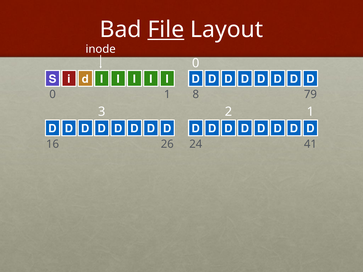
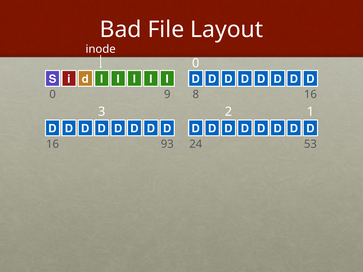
File underline: present -> none
1 at (167, 95): 1 -> 9
8 79: 79 -> 16
26: 26 -> 93
41: 41 -> 53
